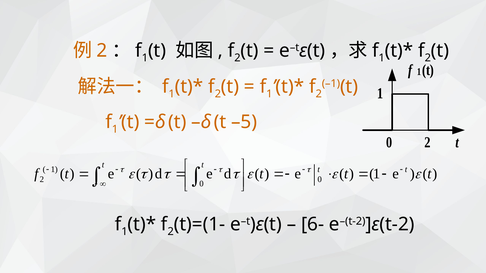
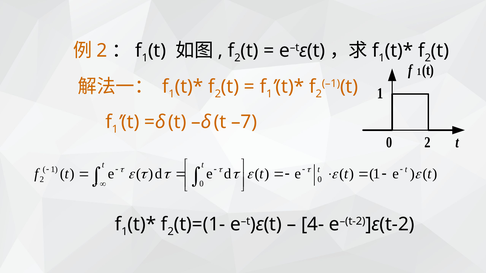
–5: –5 -> –7
6-: 6- -> 4-
